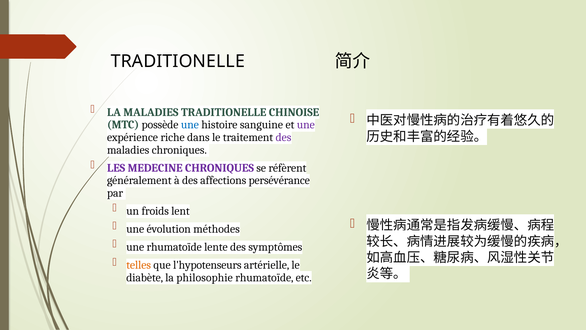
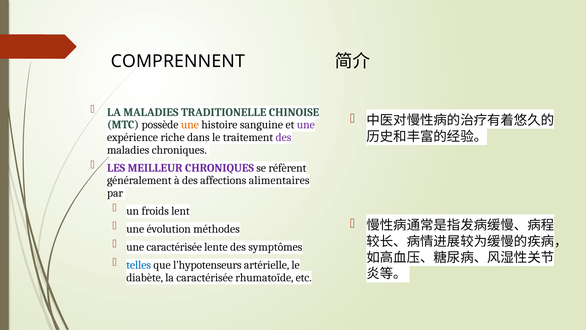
TRADITIONELLE at (178, 61): TRADITIONELLE -> COMPRENNENT
une at (190, 125) colour: blue -> orange
MEDECINE: MEDECINE -> MEILLEUR
persévérance: persévérance -> alimentaires
une rhumatoïde: rhumatoïde -> caractérisée
telles colour: orange -> blue
la philosophie: philosophie -> caractérisée
